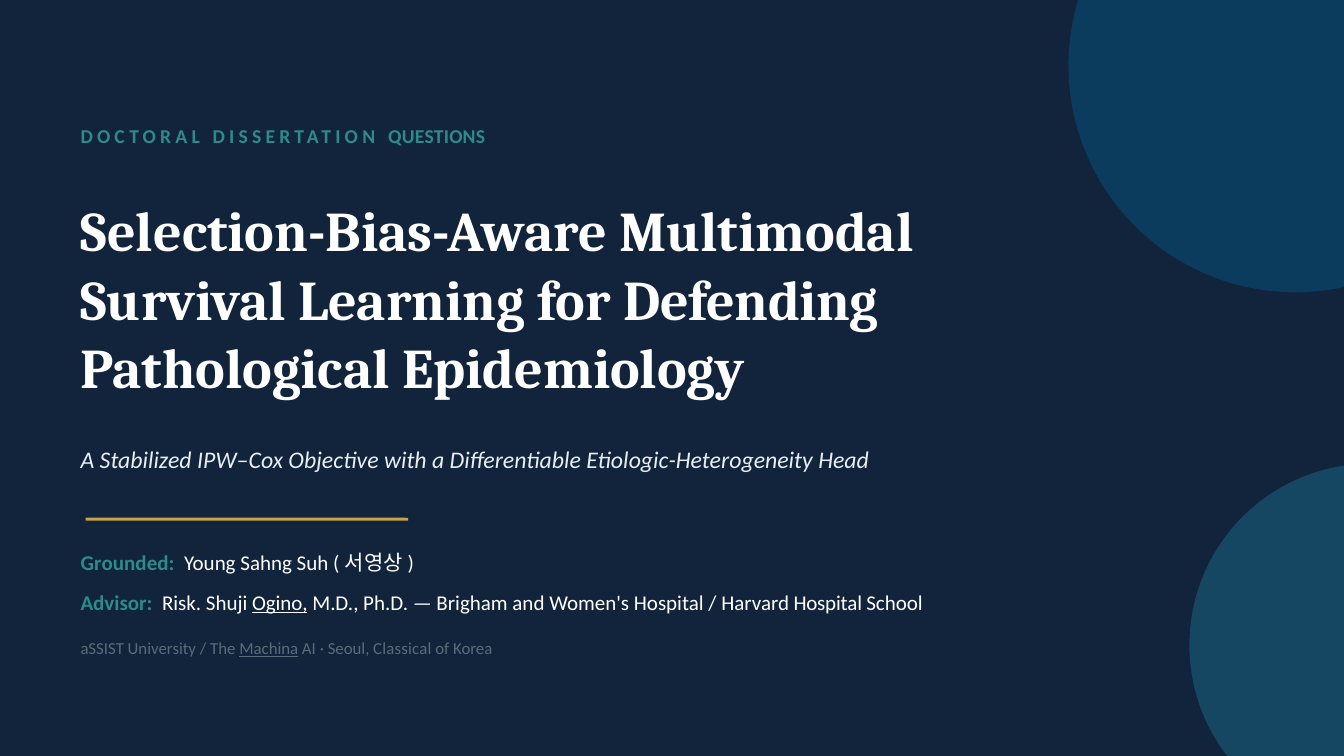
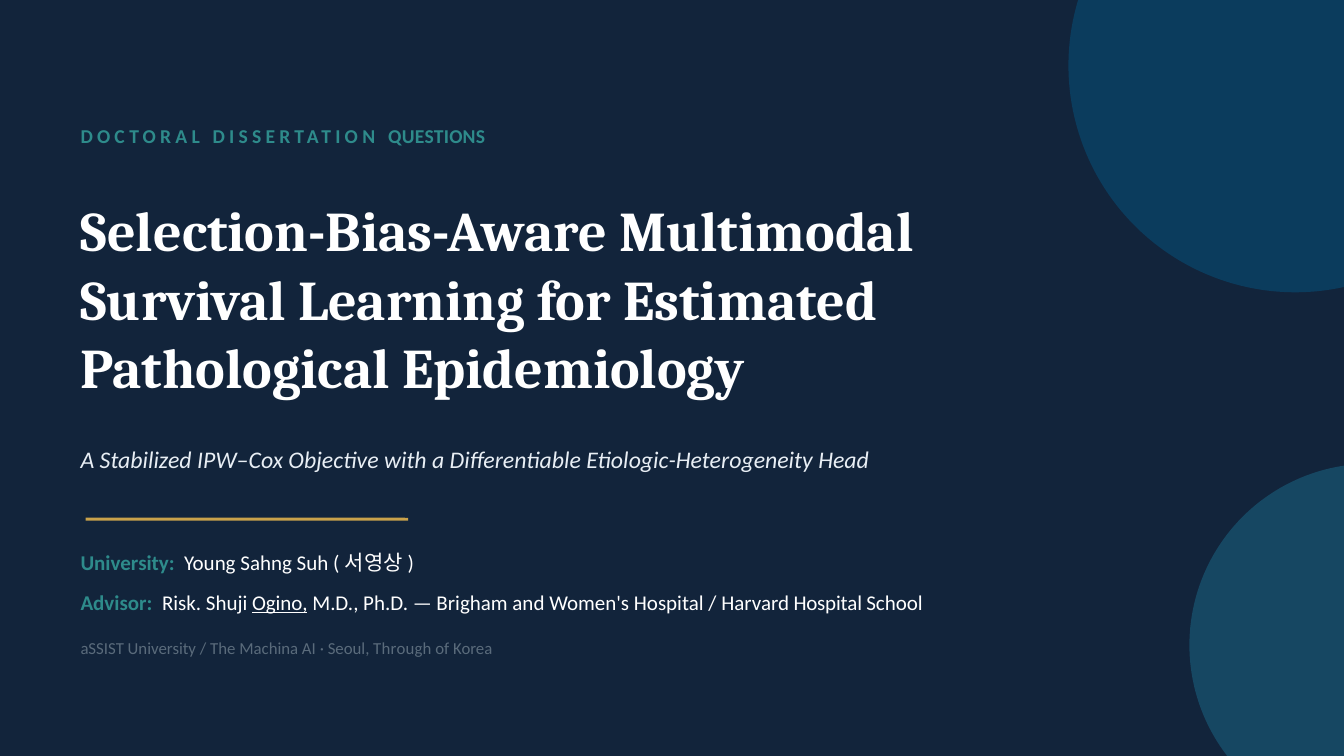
Defending: Defending -> Estimated
Grounded at (128, 563): Grounded -> University
Machina underline: present -> none
Classical: Classical -> Through
